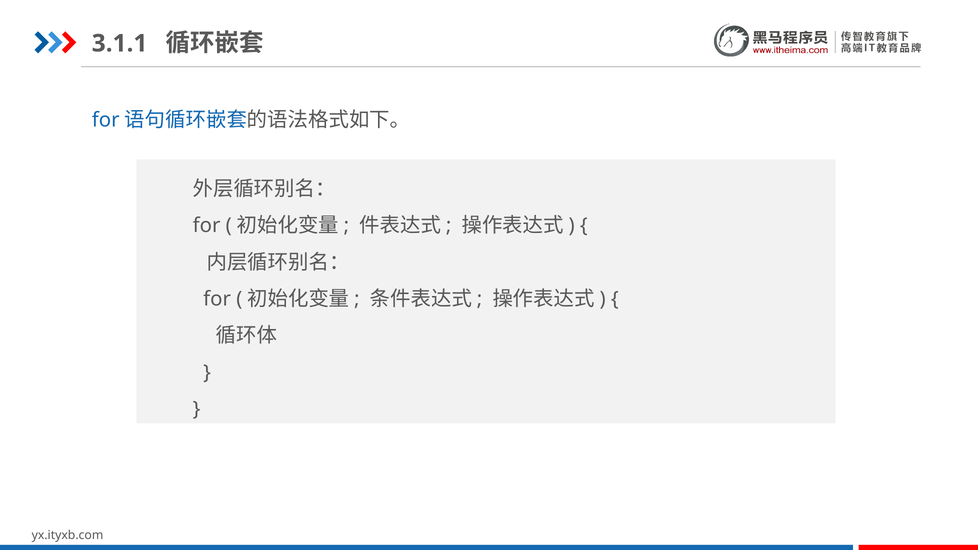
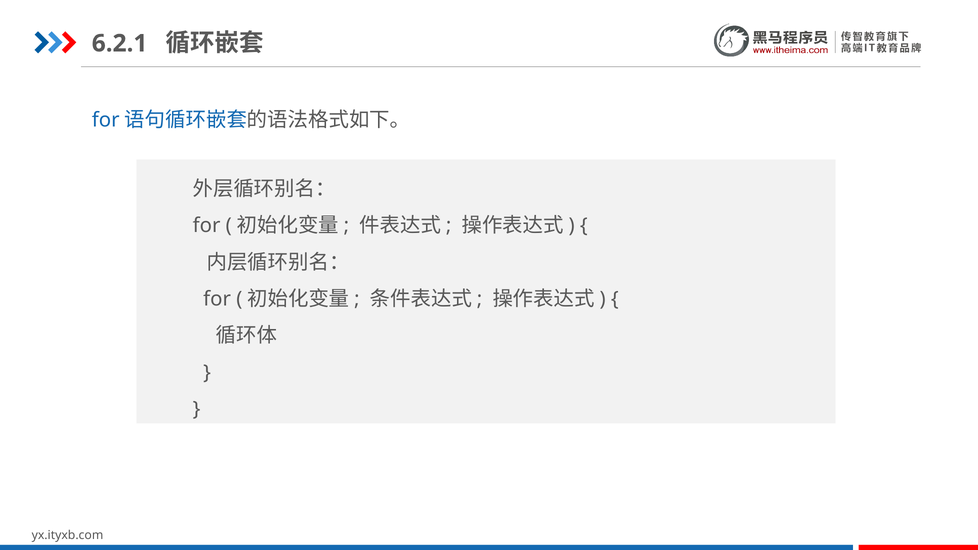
3.1.1: 3.1.1 -> 6.2.1
